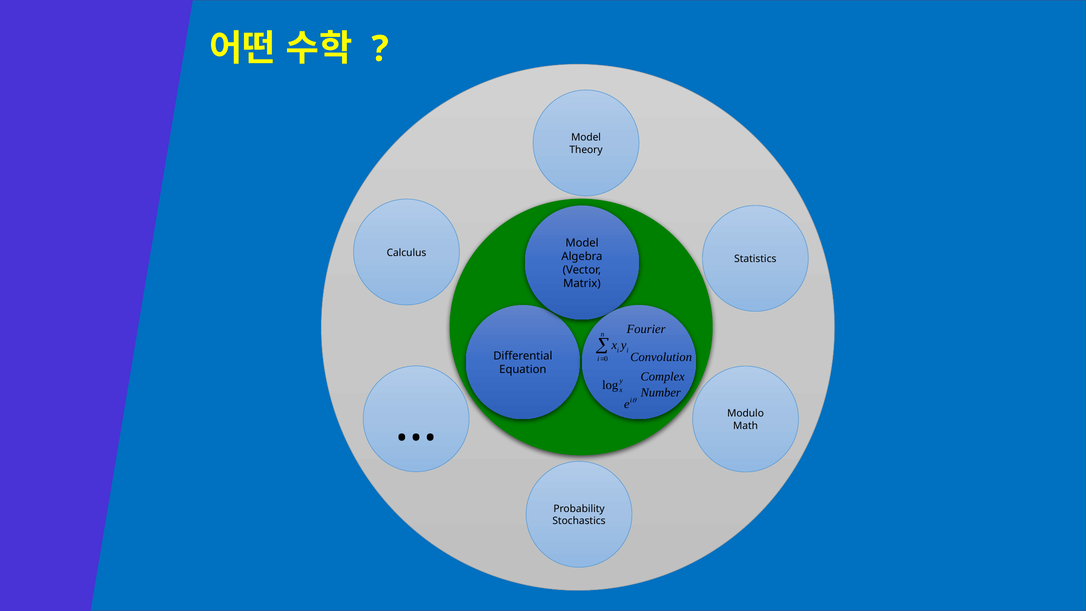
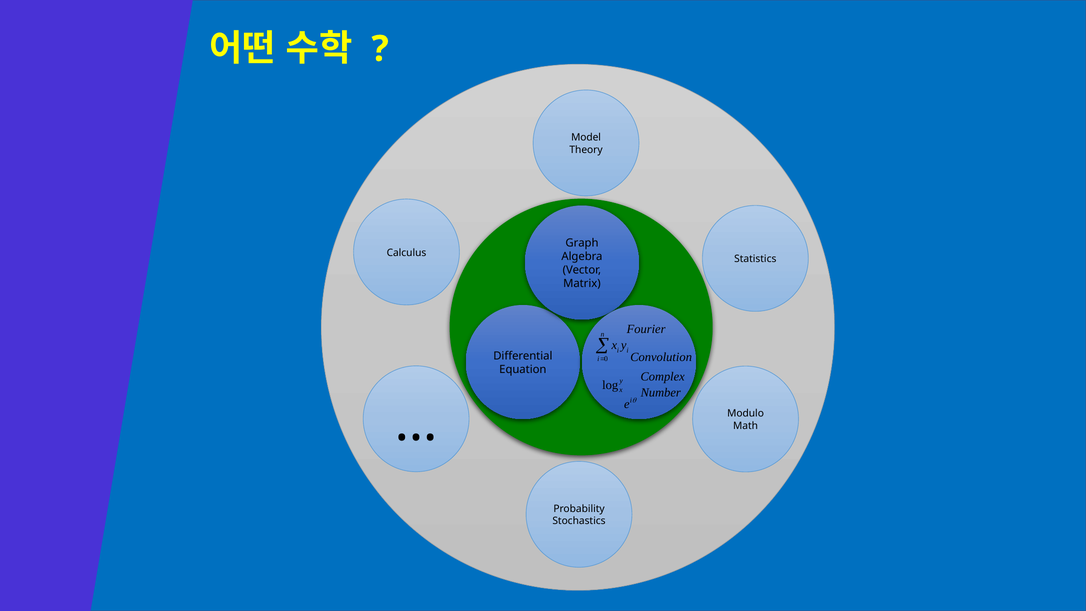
Model at (582, 243): Model -> Graph
